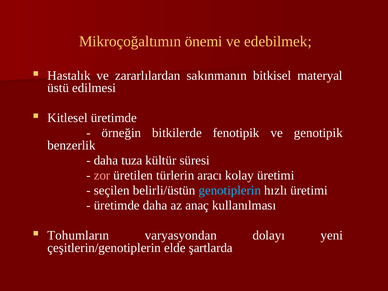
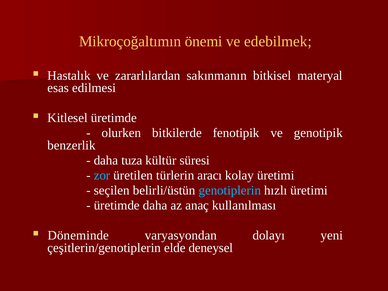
üstü: üstü -> esas
örneğin: örneğin -> olurken
zor colour: pink -> light blue
Tohumların: Tohumların -> Döneminde
şartlarda: şartlarda -> deneysel
